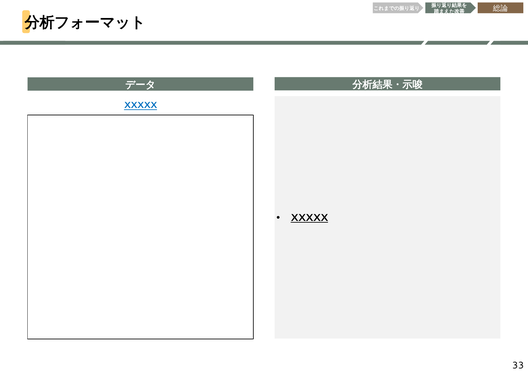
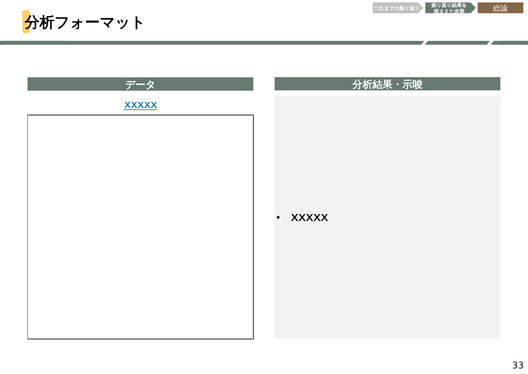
XXXXX at (309, 218) underline: present -> none
